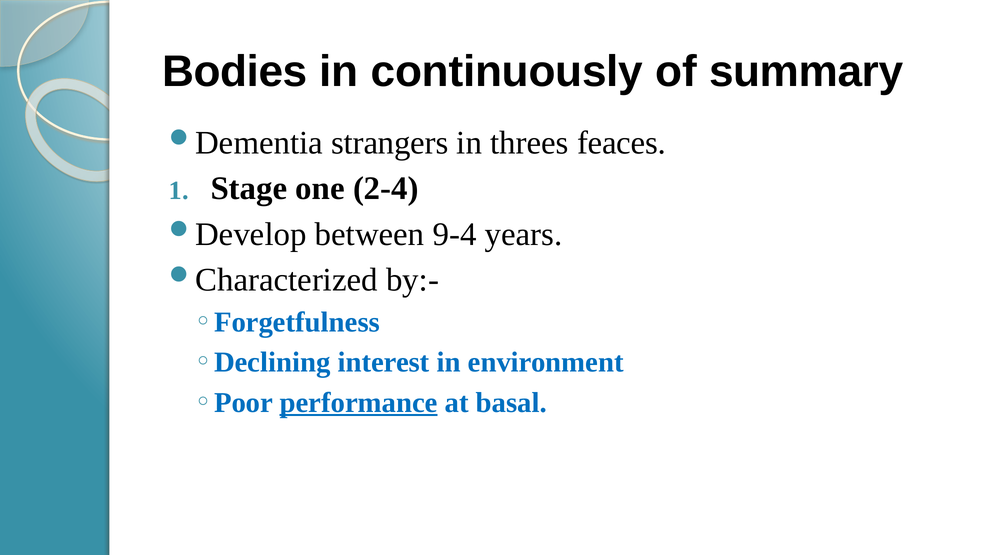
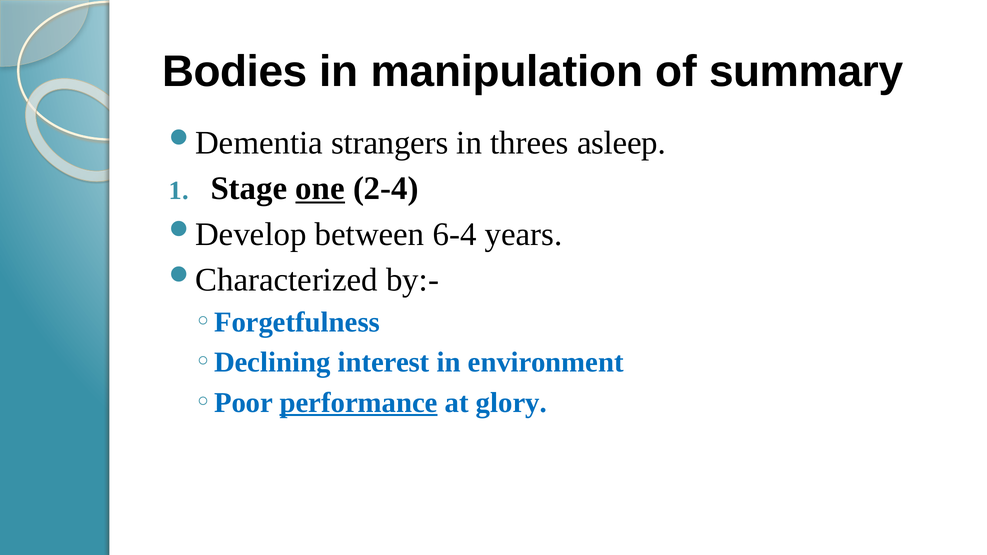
continuously: continuously -> manipulation
feaces: feaces -> asleep
one underline: none -> present
9-4: 9-4 -> 6-4
basal: basal -> glory
